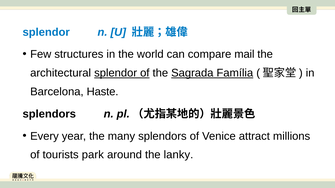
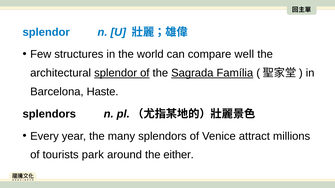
mail: mail -> well
lanky: lanky -> either
